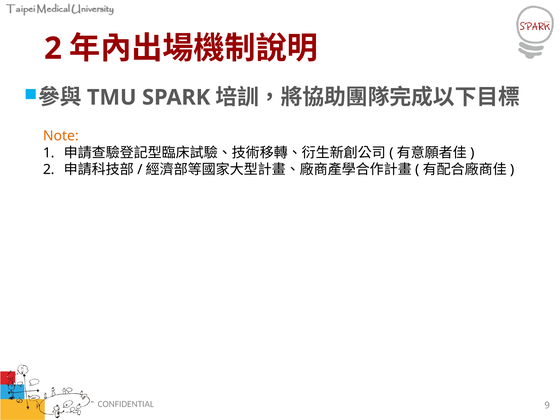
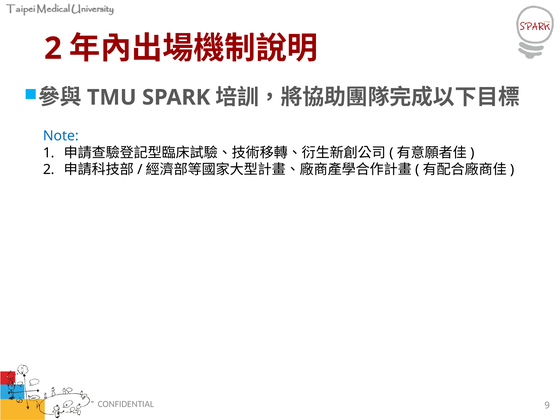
Note colour: orange -> blue
